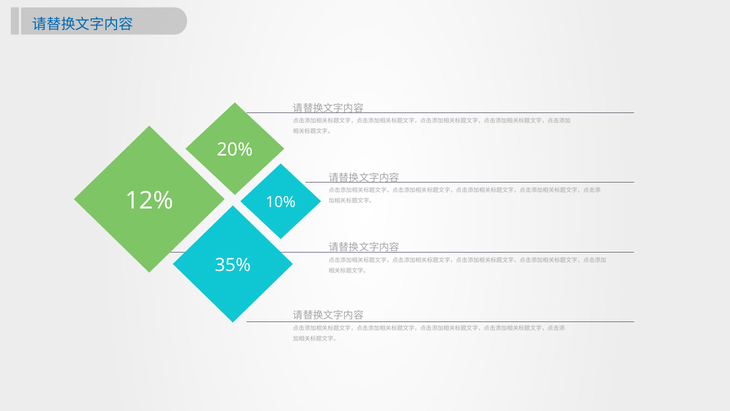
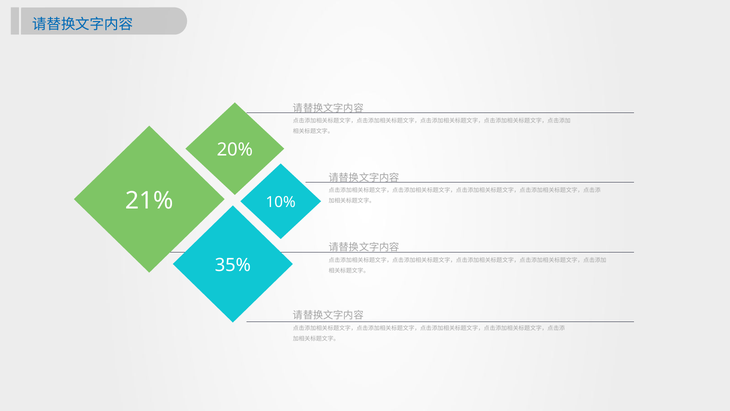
12%: 12% -> 21%
